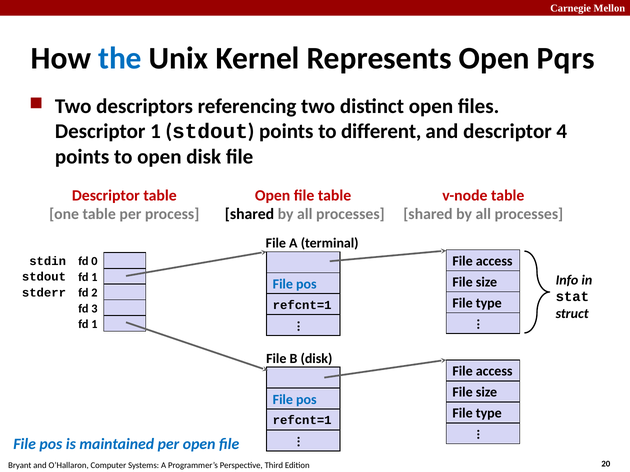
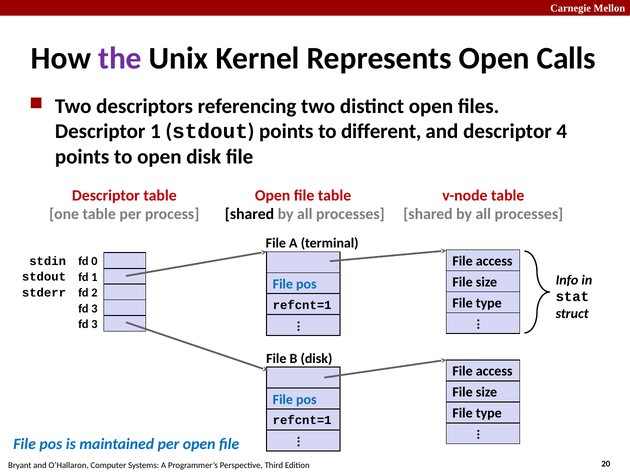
the colour: blue -> purple
Pqrs: Pqrs -> Calls
1 at (94, 325): 1 -> 3
